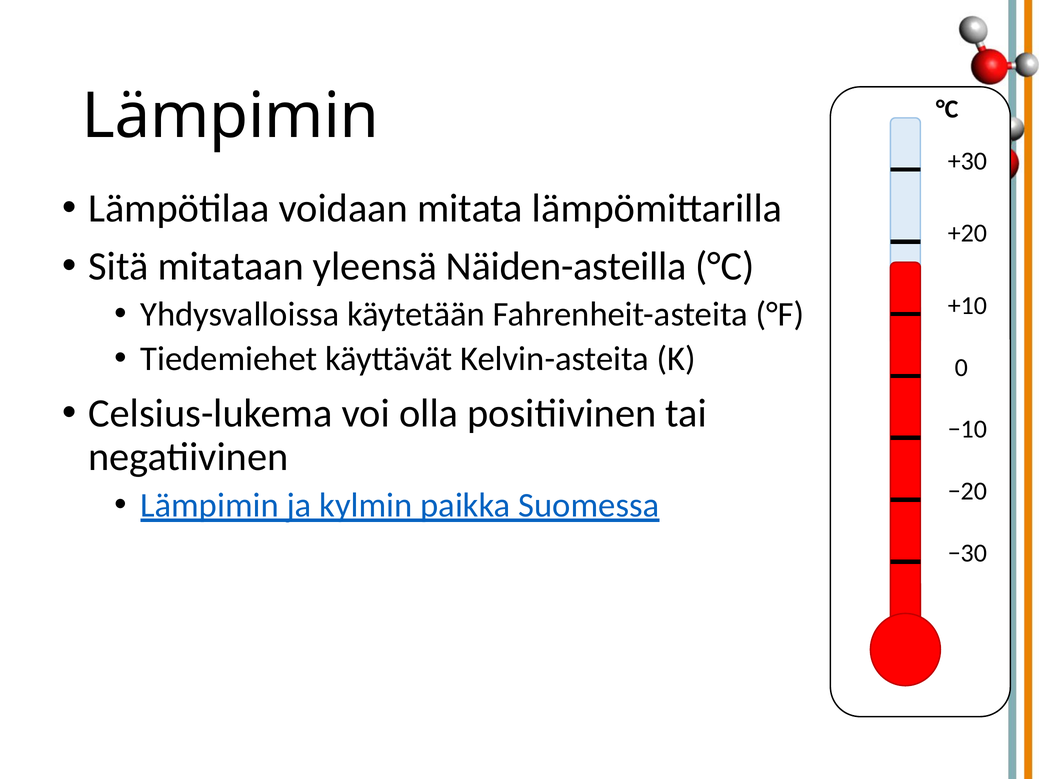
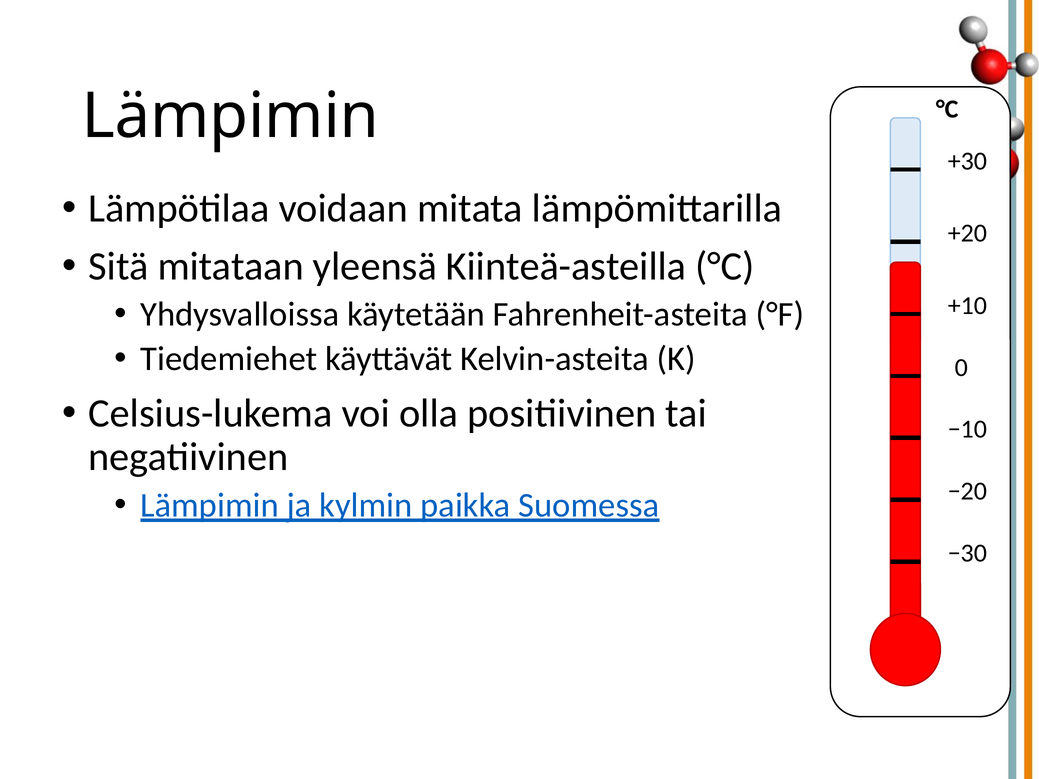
Näiden-asteilla: Näiden-asteilla -> Kiinteä-asteilla
